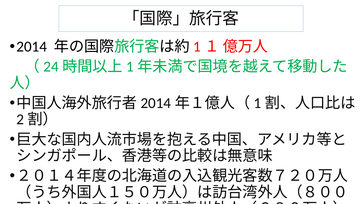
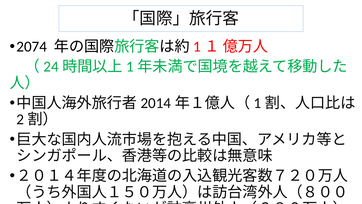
2014: 2014 -> 2074
